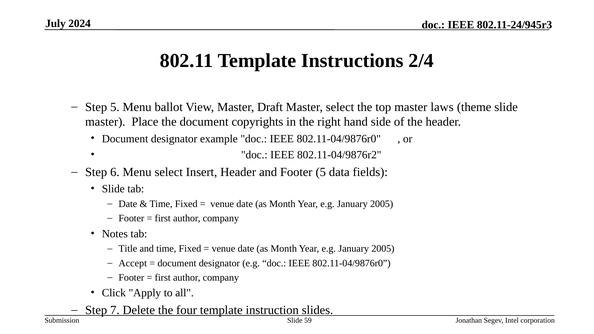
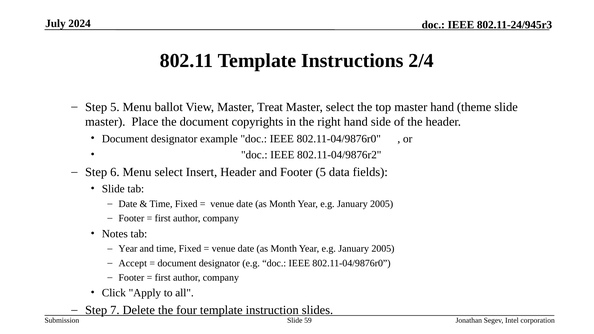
Draft: Draft -> Treat
master laws: laws -> hand
Title at (128, 249): Title -> Year
